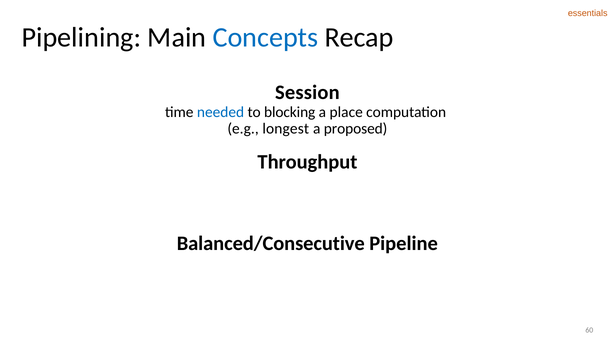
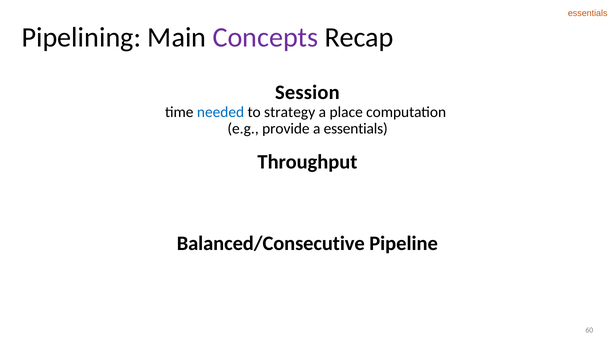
Concepts colour: blue -> purple
blocking: blocking -> strategy
longest: longest -> provide
a proposed: proposed -> essentials
